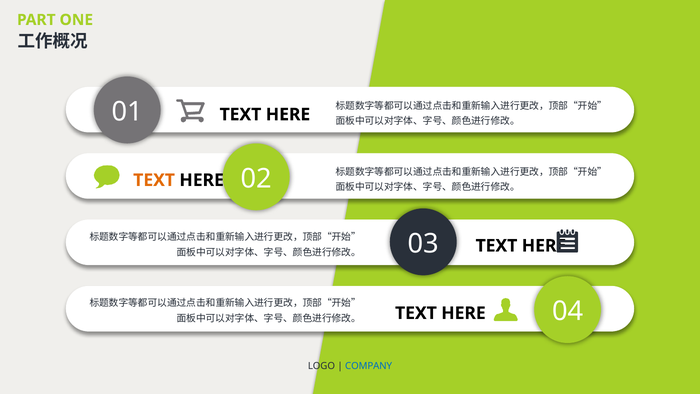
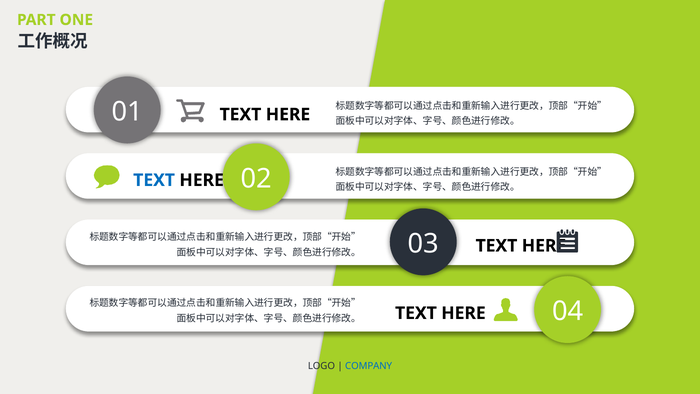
TEXT at (154, 180) colour: orange -> blue
